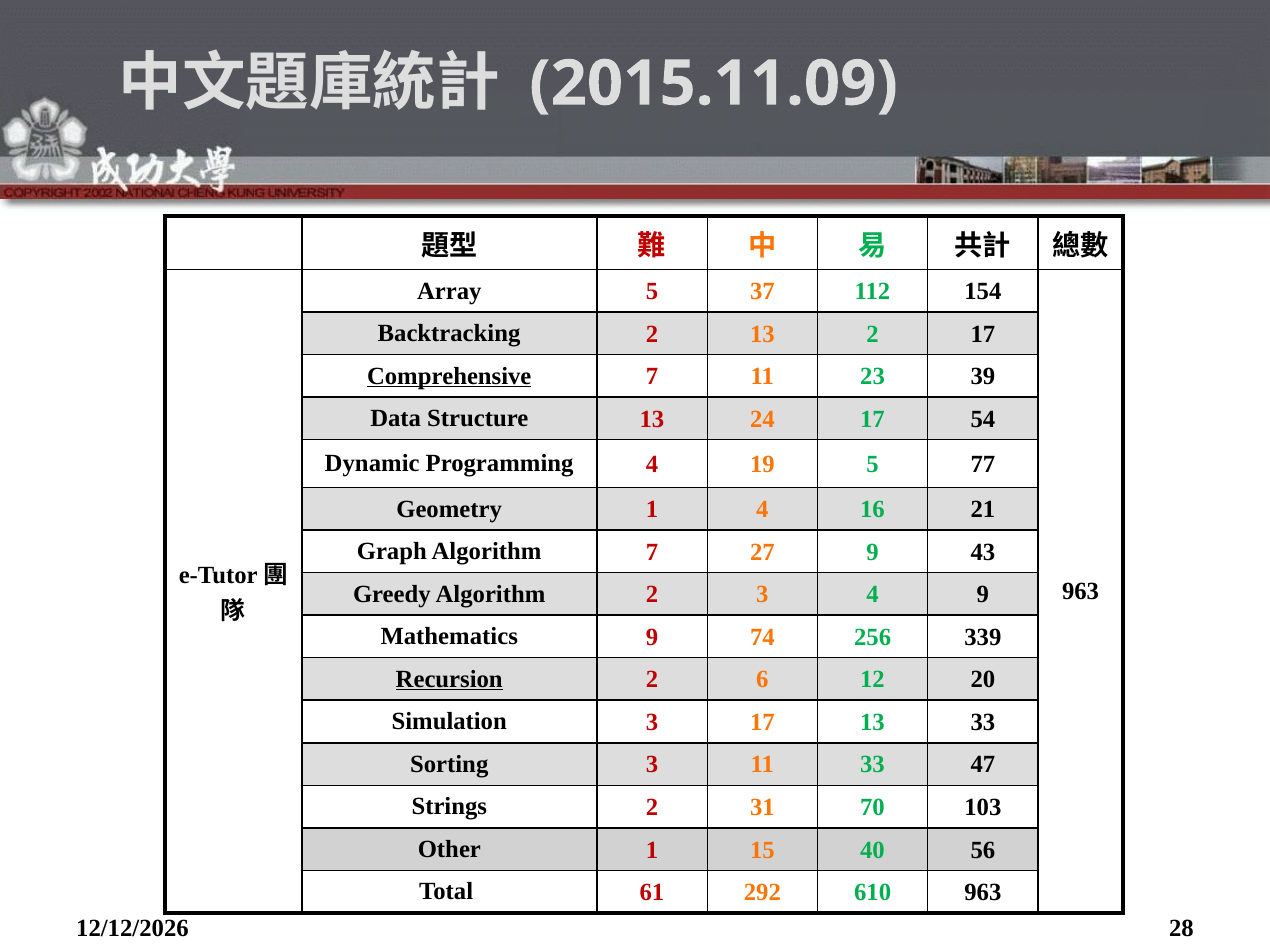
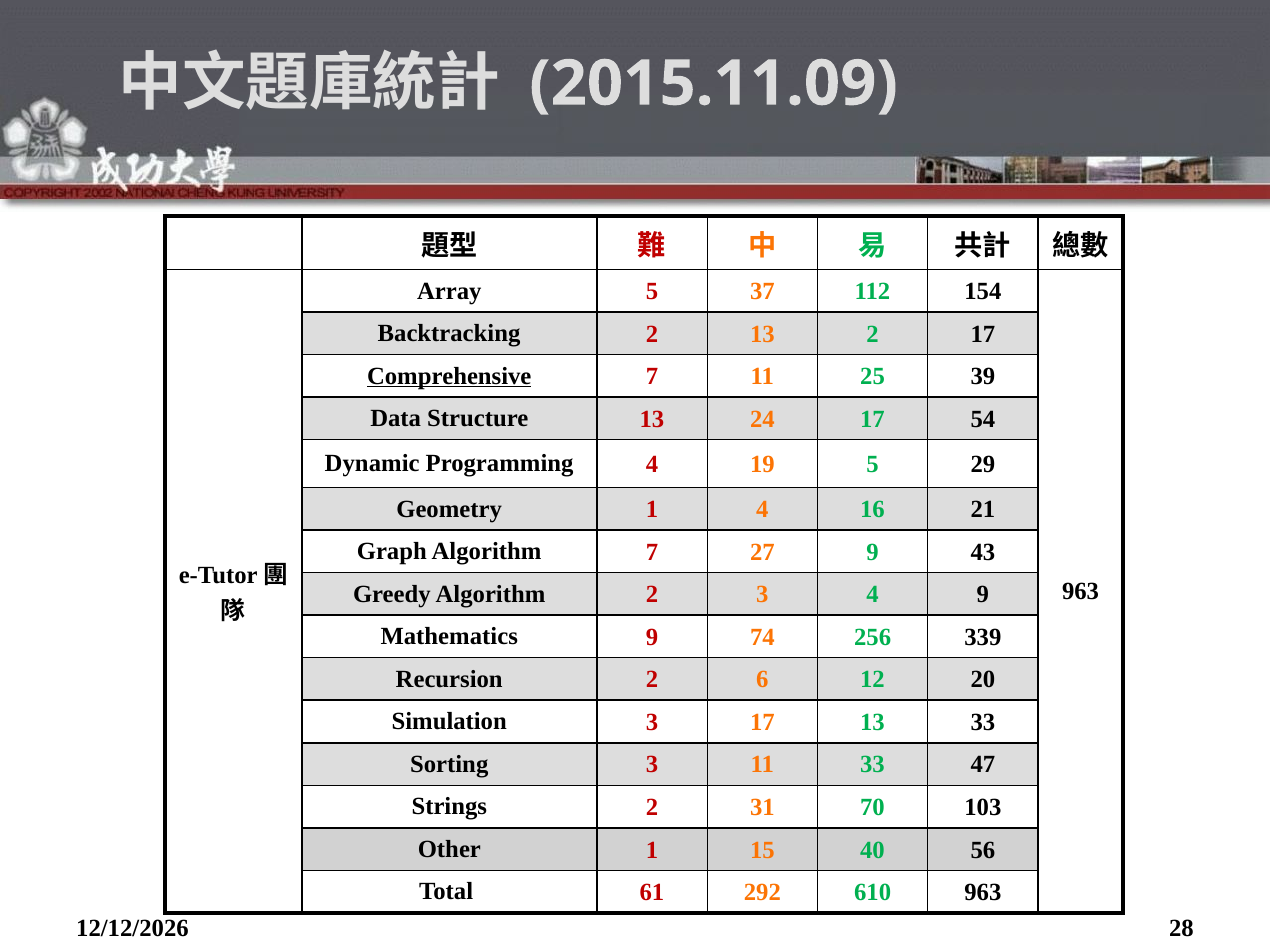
23: 23 -> 25
77: 77 -> 29
Recursion underline: present -> none
